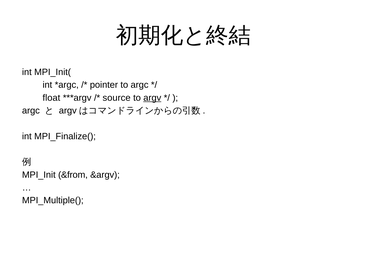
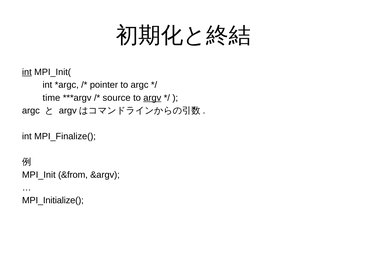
int at (27, 72) underline: none -> present
float: float -> time
MPI_Multiple(: MPI_Multiple( -> MPI_Initialize(
